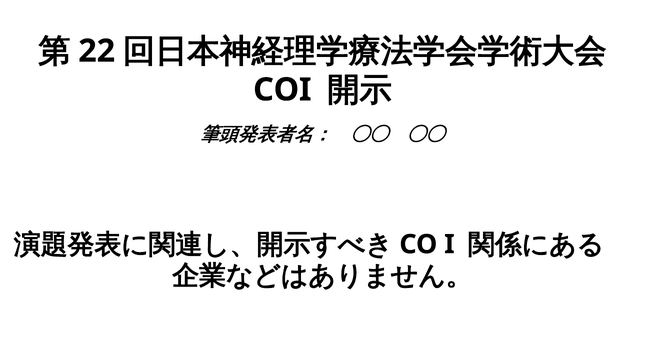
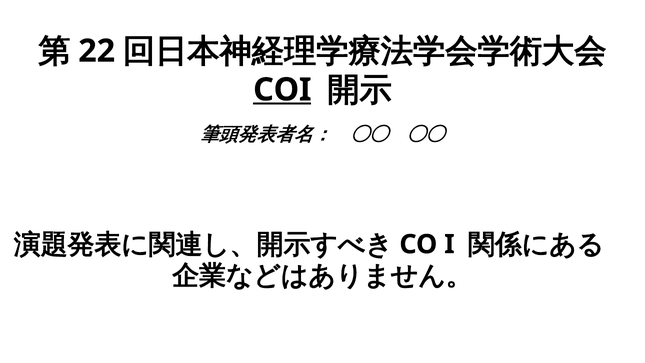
COI underline: none -> present
